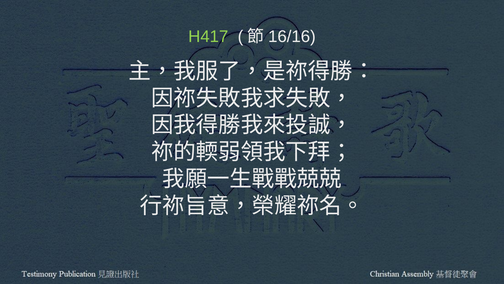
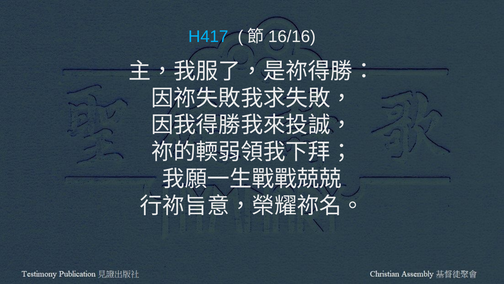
H417 colour: light green -> light blue
